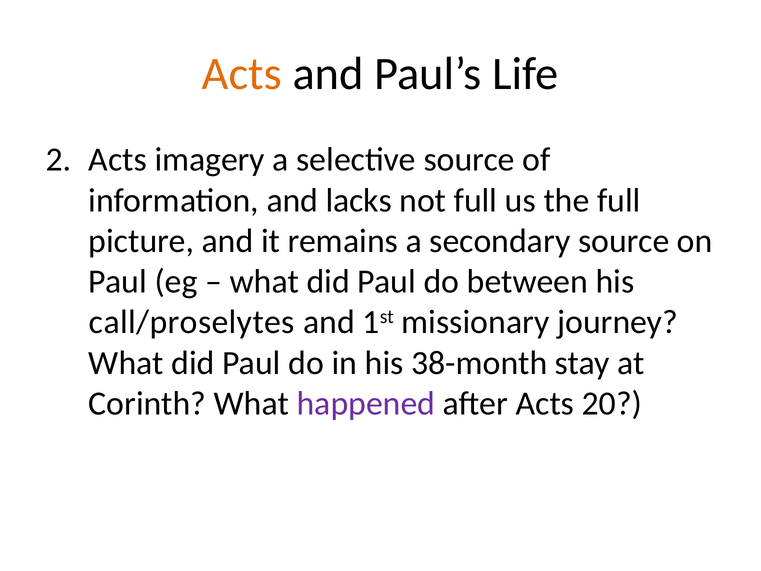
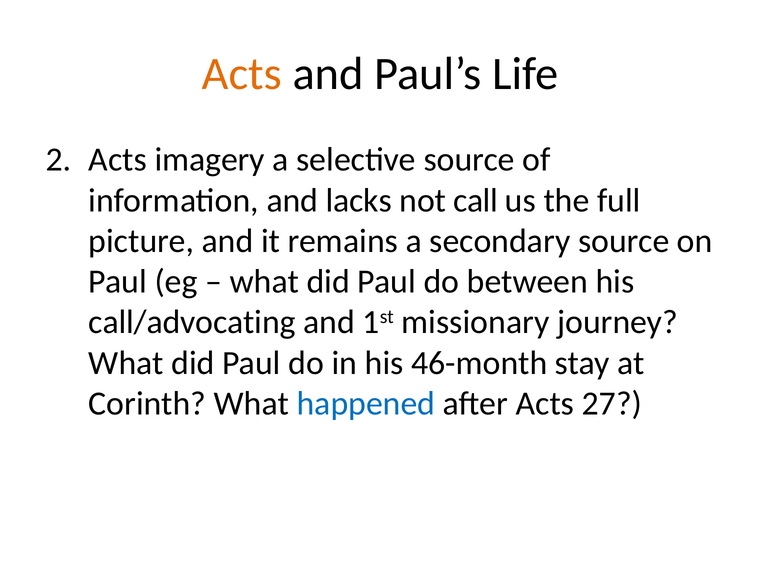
not full: full -> call
call/proselytes: call/proselytes -> call/advocating
38-month: 38-month -> 46-month
happened colour: purple -> blue
20: 20 -> 27
